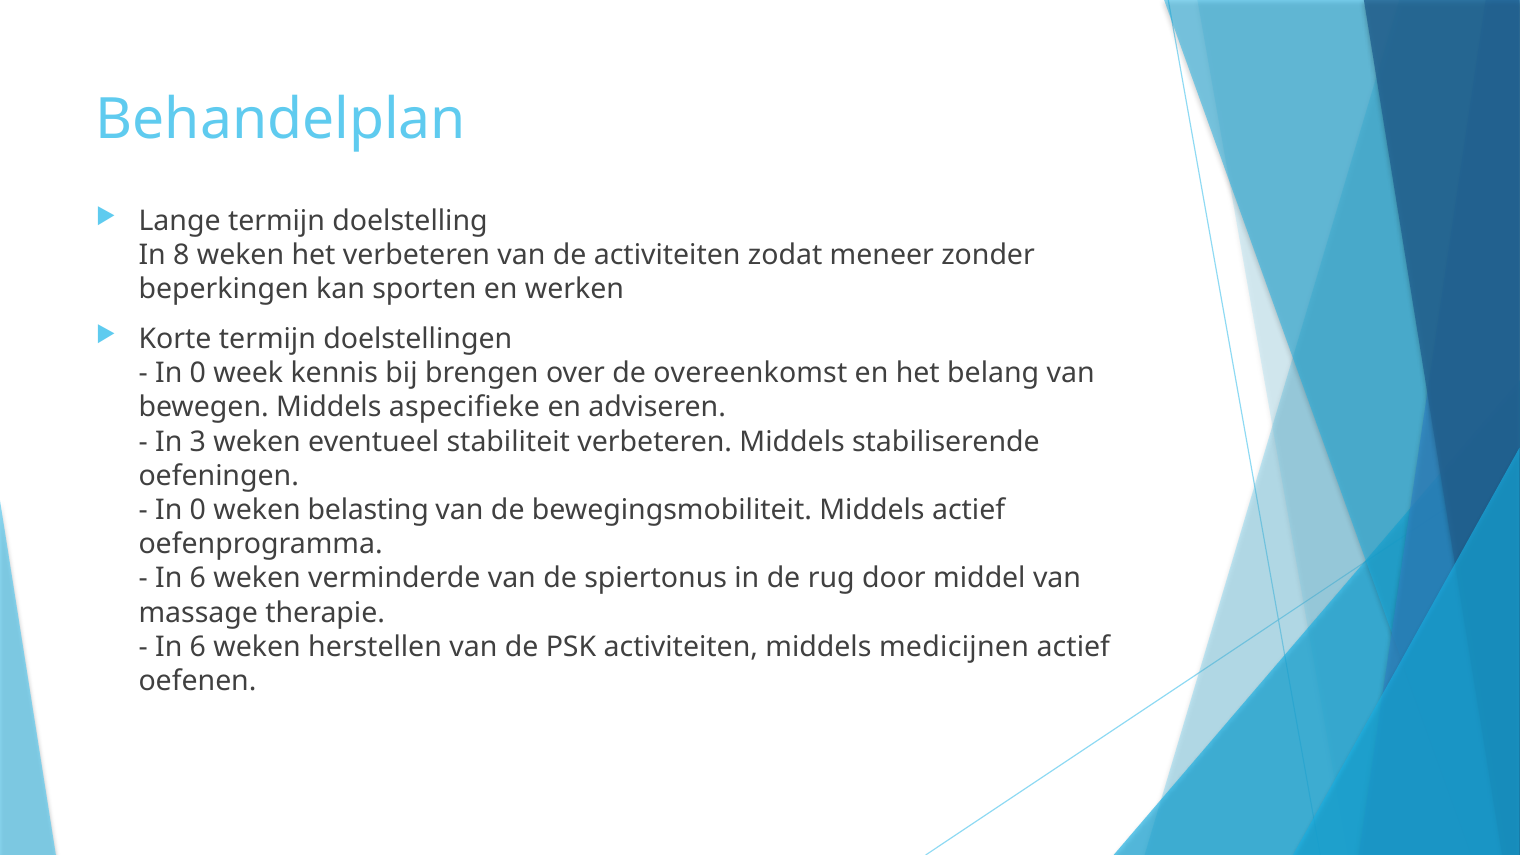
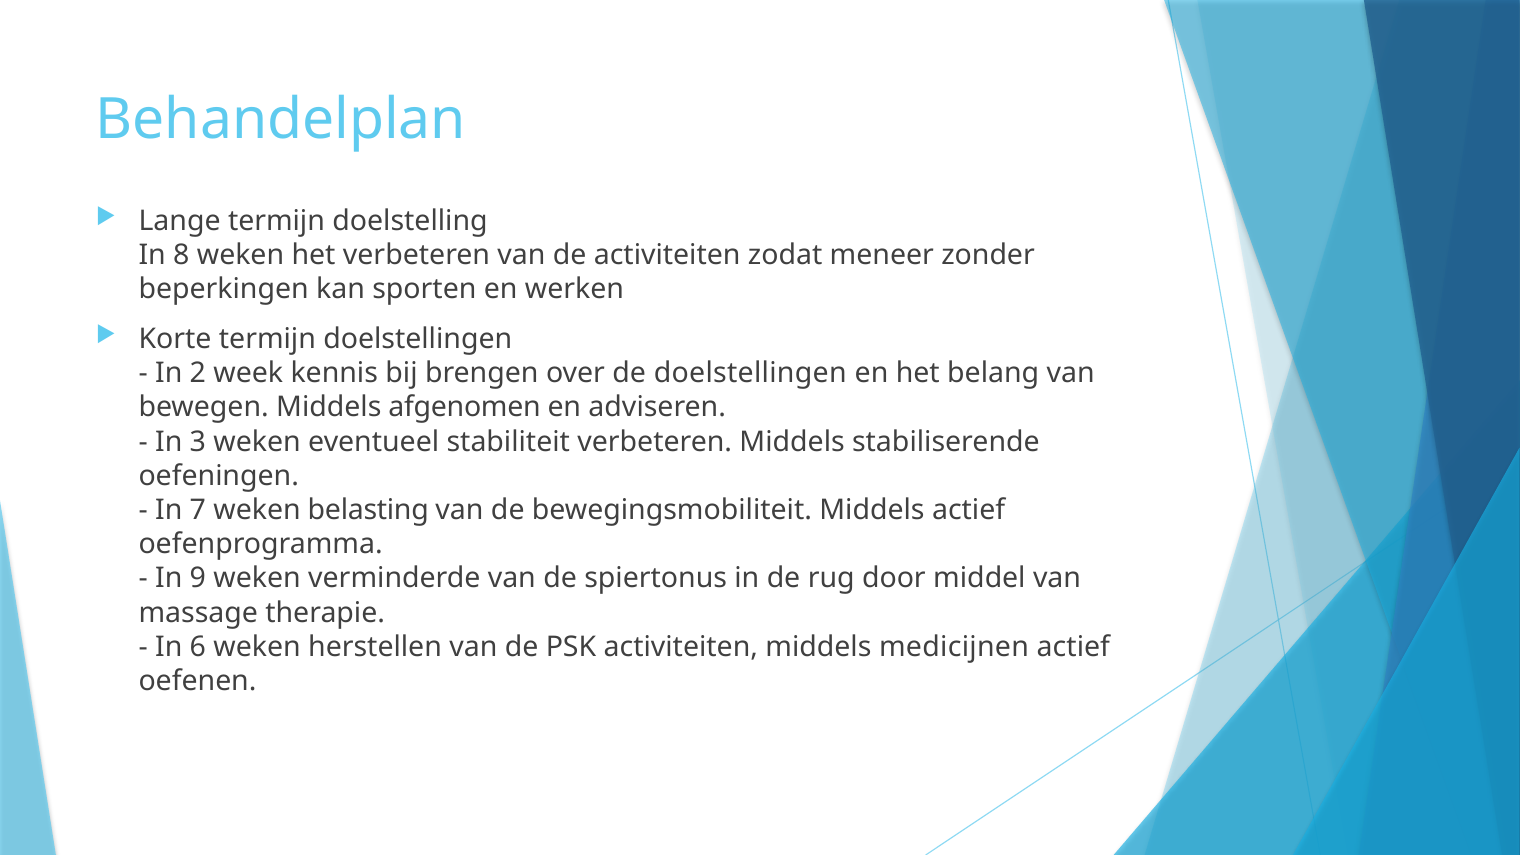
0 at (198, 373): 0 -> 2
de overeenkomst: overeenkomst -> doelstellingen
aspecifieke: aspecifieke -> afgenomen
0 at (198, 510): 0 -> 7
6 at (198, 579): 6 -> 9
